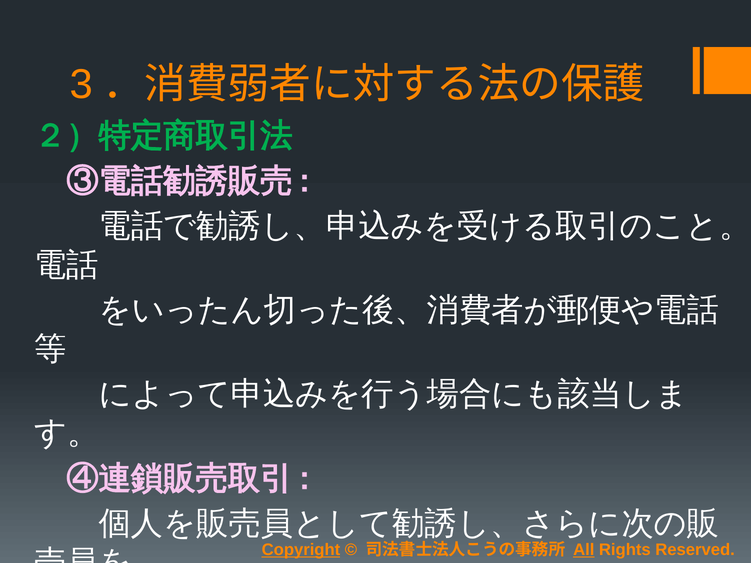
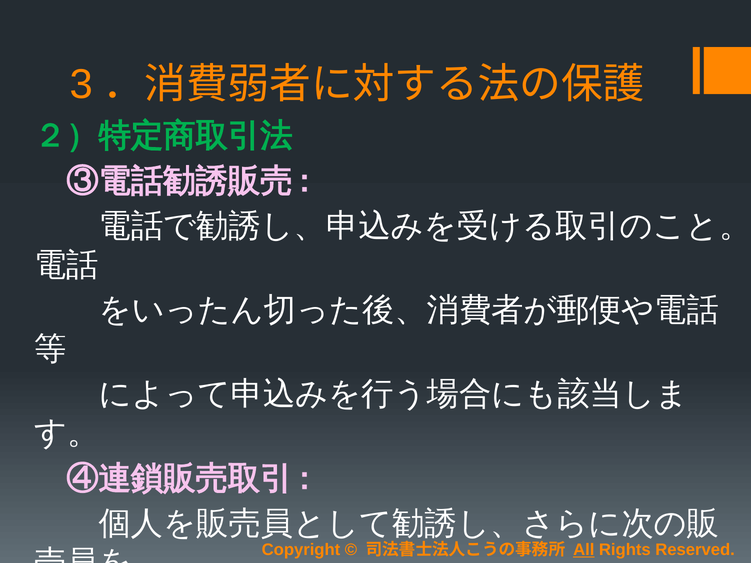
Copyright underline: present -> none
